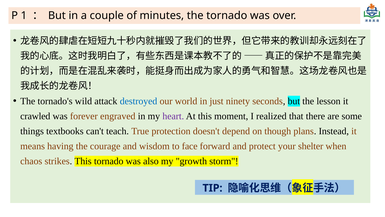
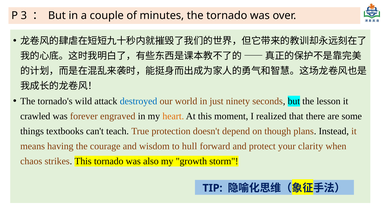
1: 1 -> 3
heart colour: purple -> orange
face: face -> hull
shelter: shelter -> clarity
